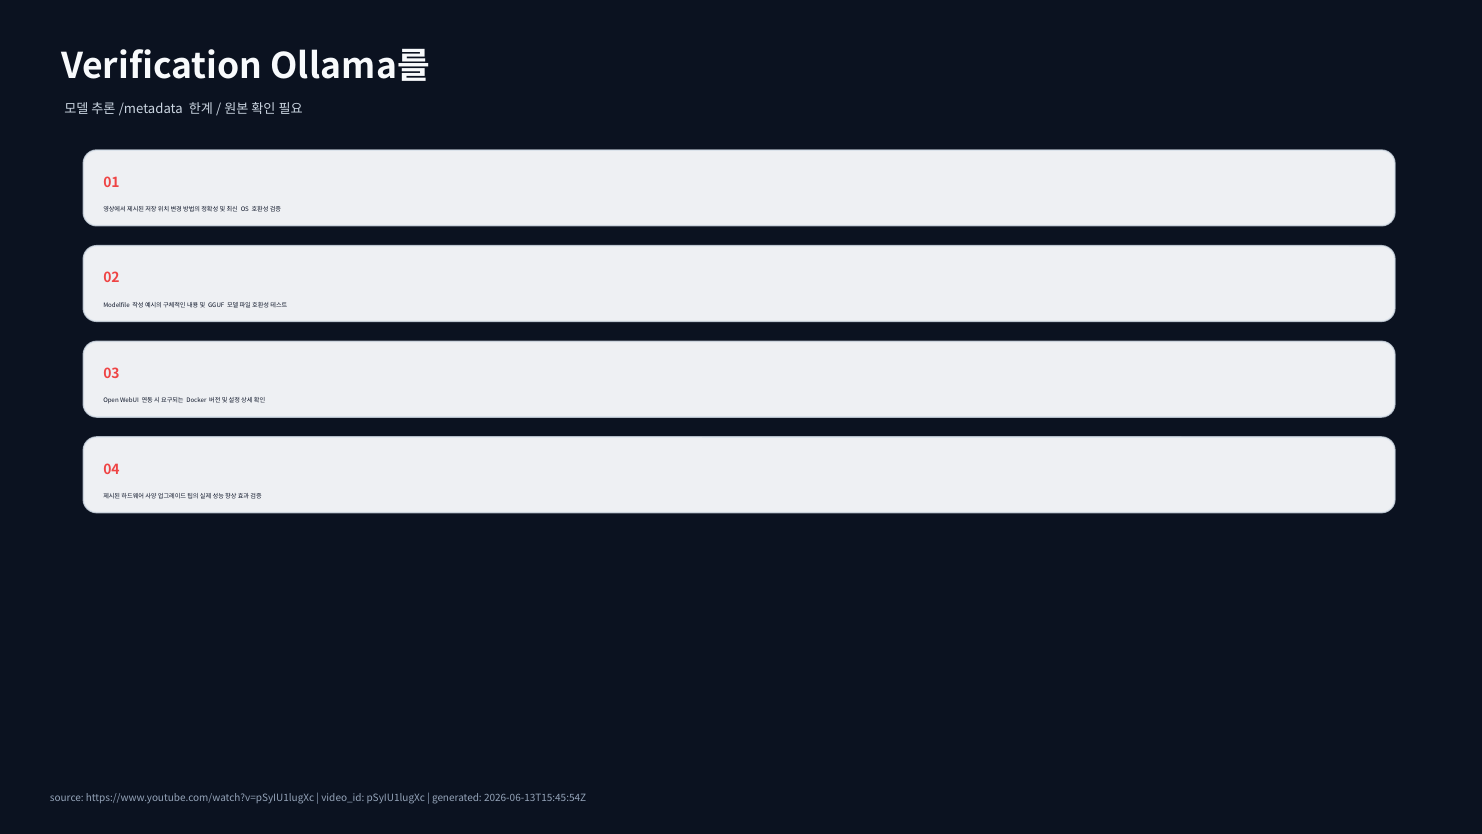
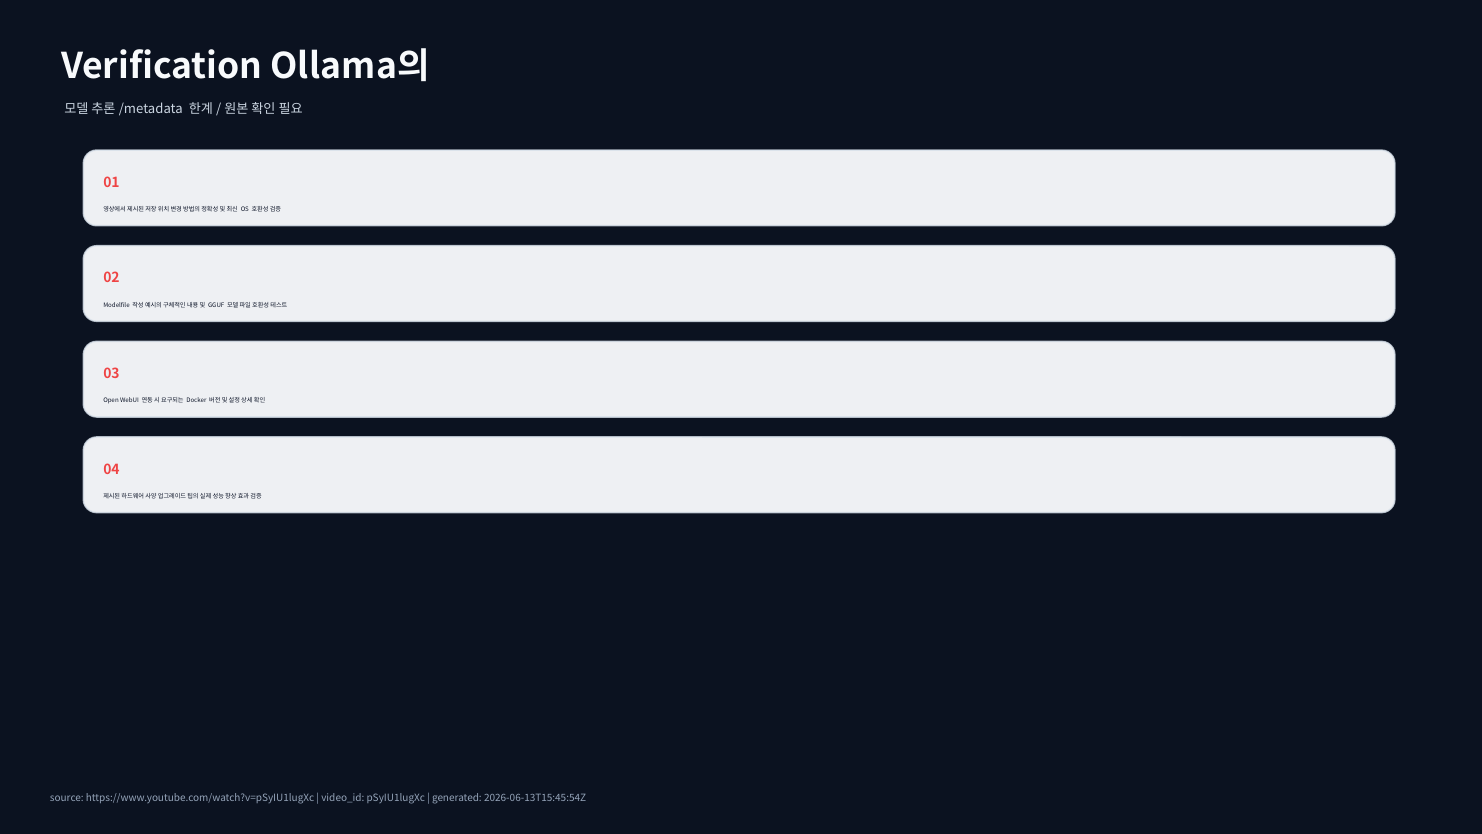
Ollama를: Ollama를 -> Ollama의
